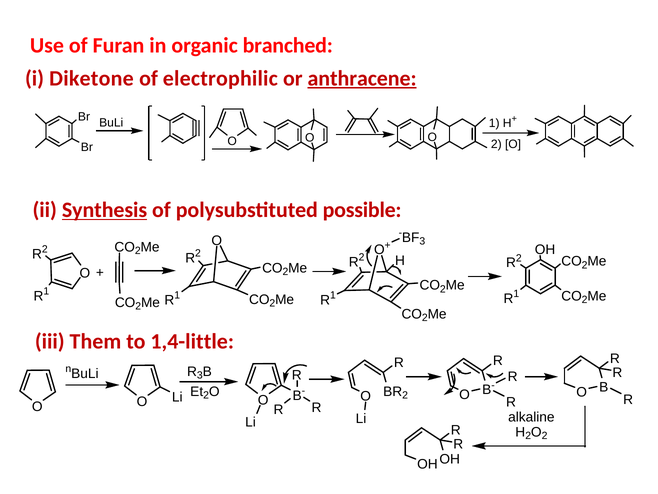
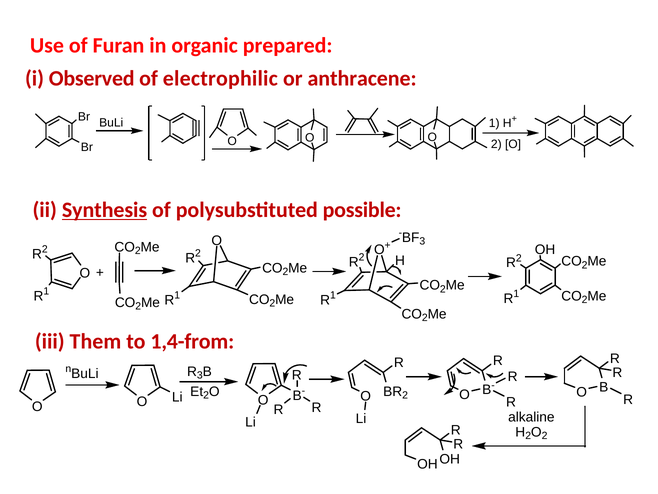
branched: branched -> prepared
Diketone: Diketone -> Observed
anthracene underline: present -> none
1,4-little: 1,4-little -> 1,4-from
